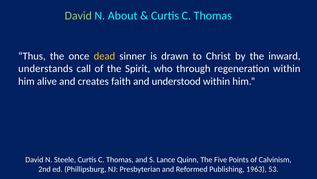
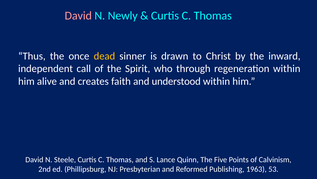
David at (78, 16) colour: light green -> pink
About: About -> Newly
understands: understands -> independent
